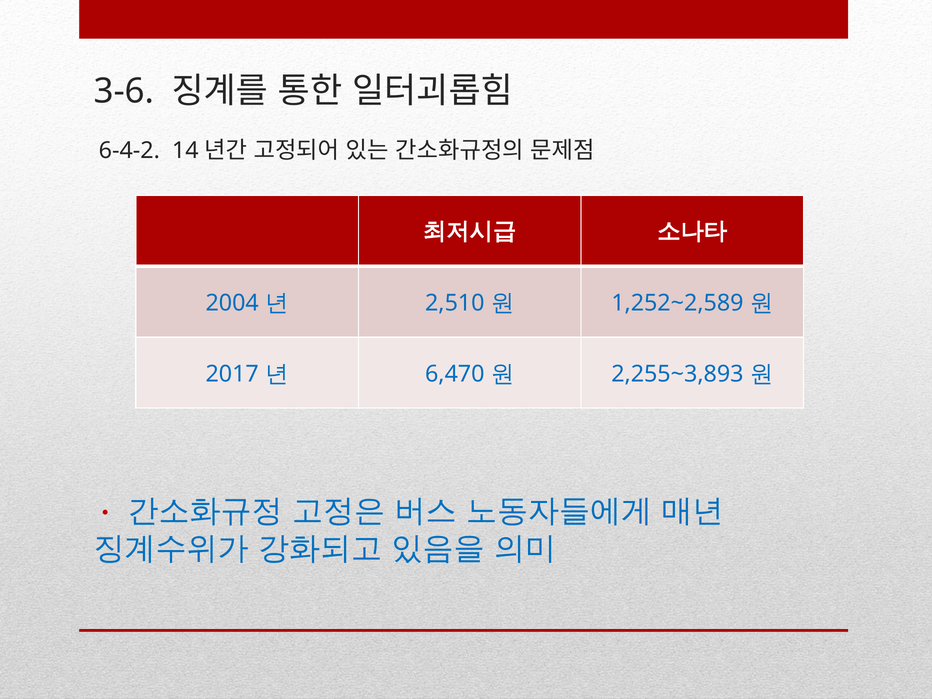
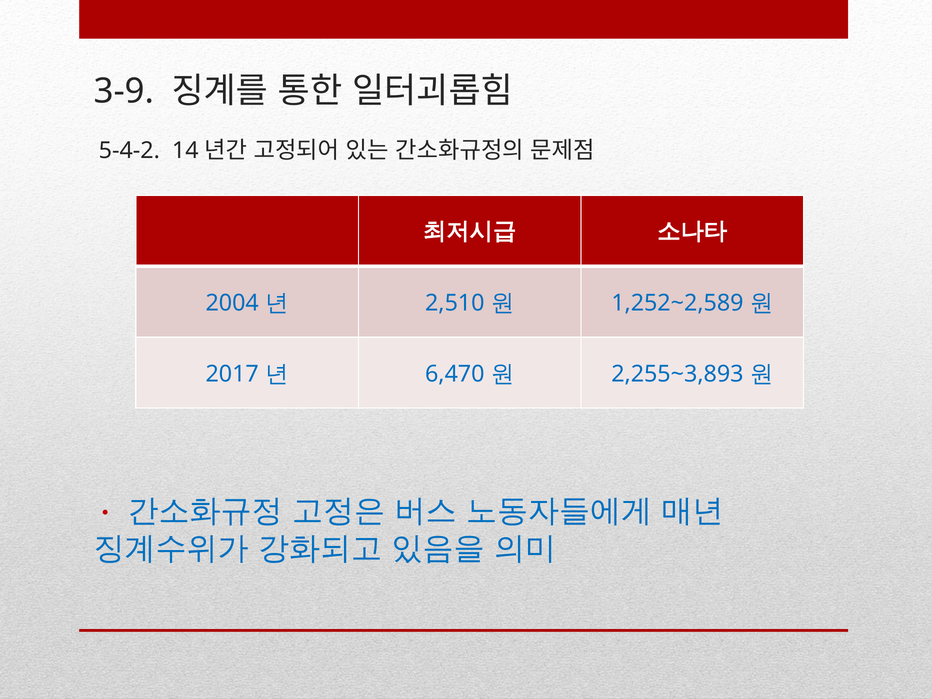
3-6: 3-6 -> 3-9
6-4-2: 6-4-2 -> 5-4-2
